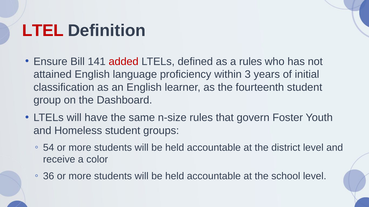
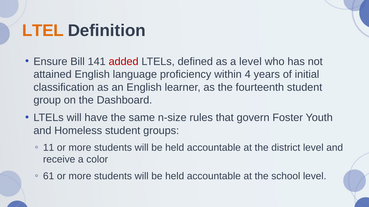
LTEL colour: red -> orange
a rules: rules -> level
3: 3 -> 4
54: 54 -> 11
36: 36 -> 61
